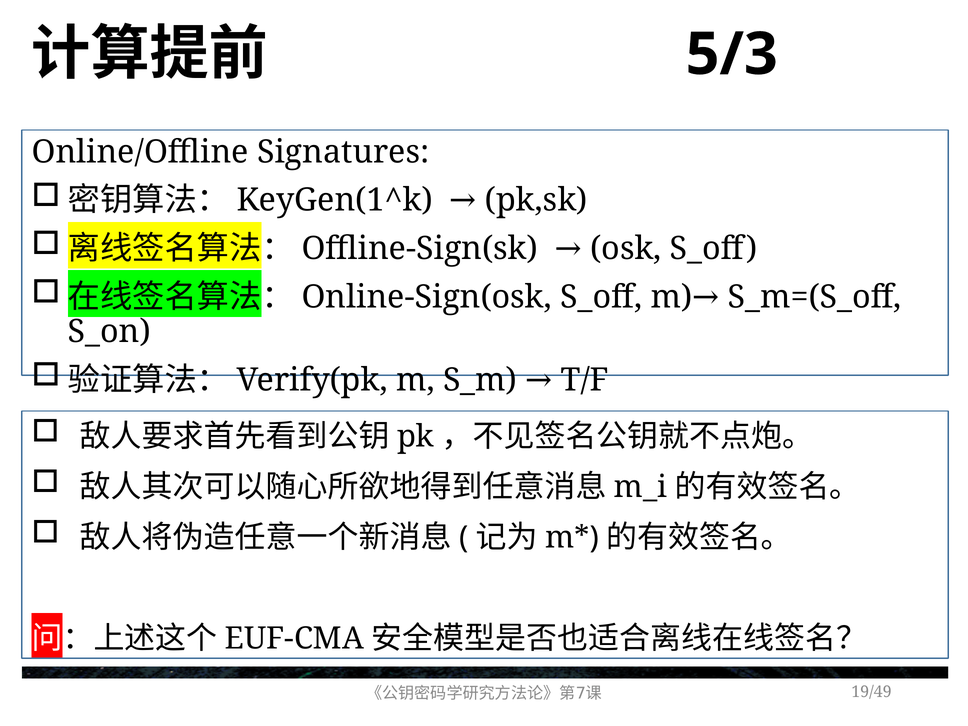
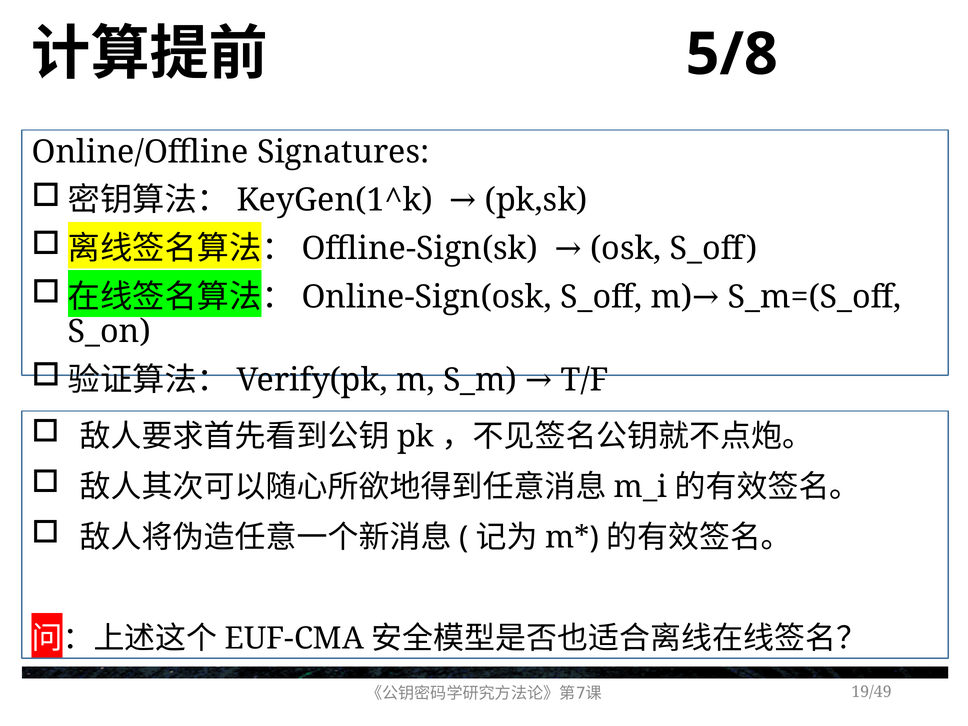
5/3: 5/3 -> 5/8
